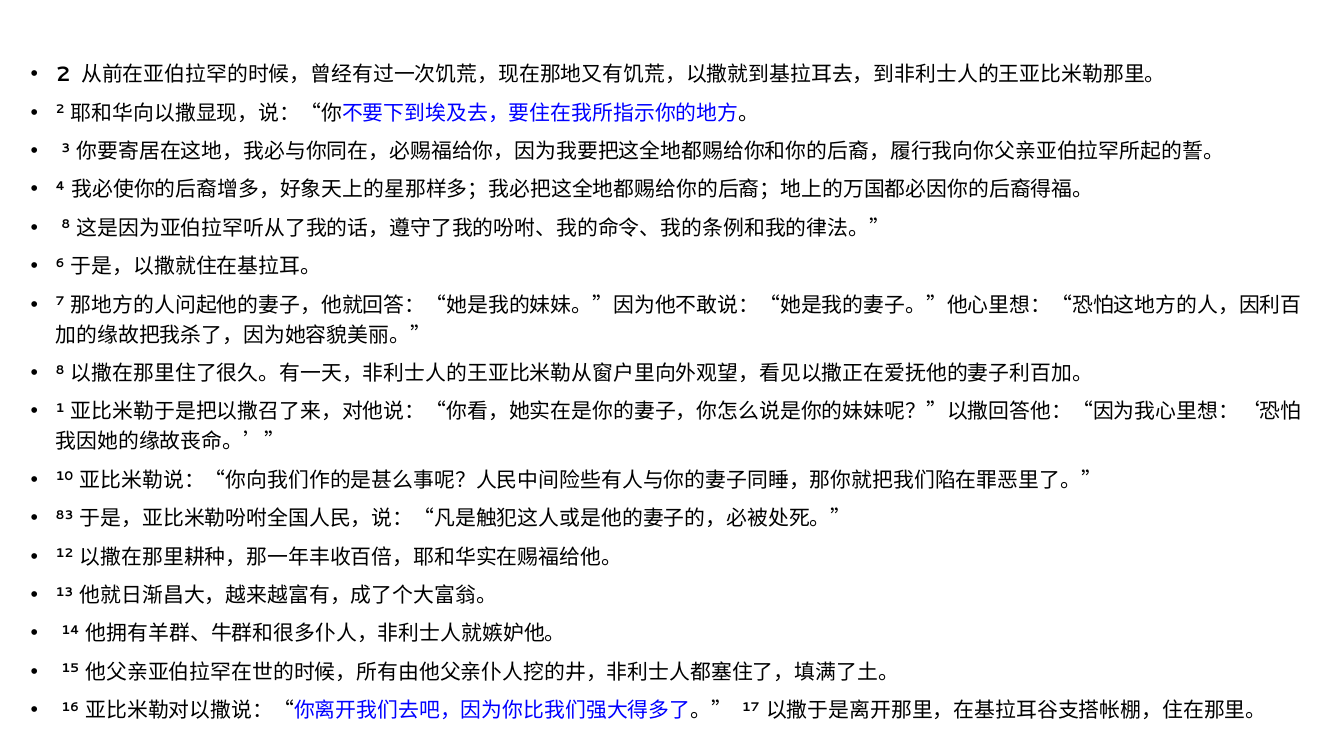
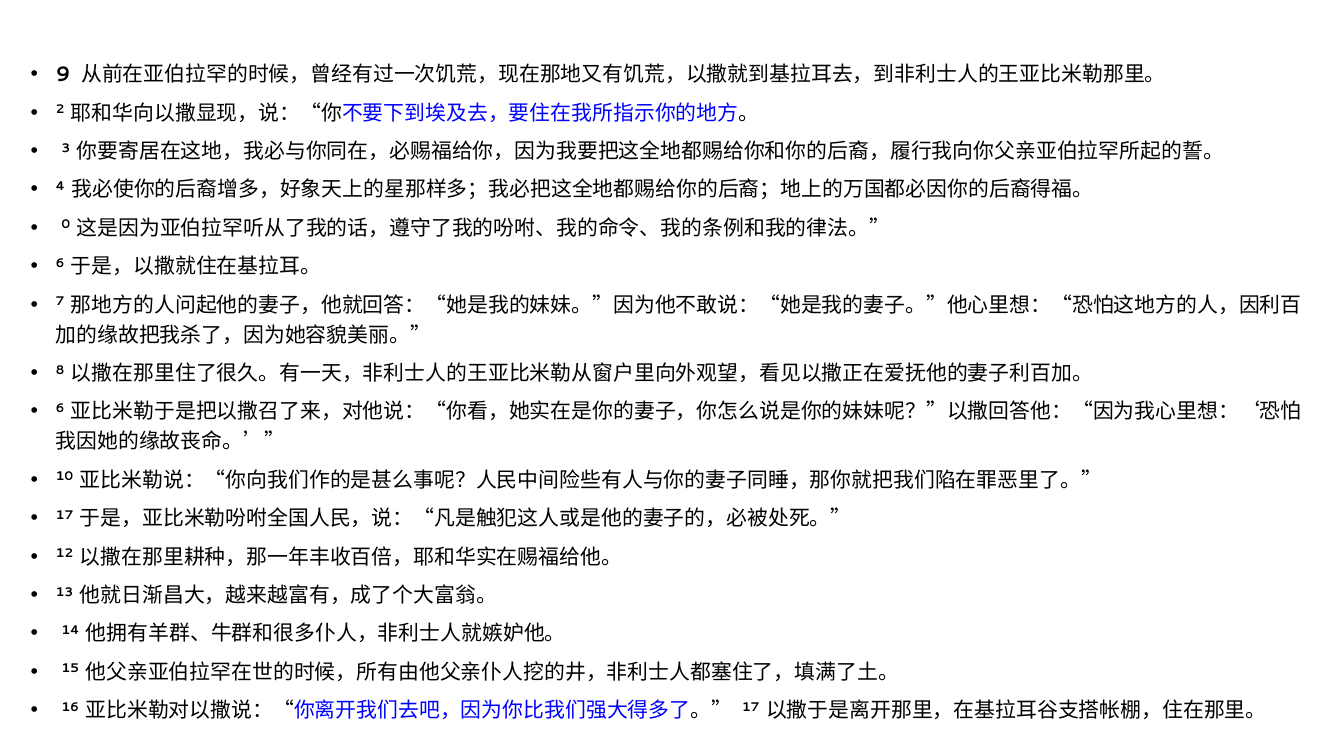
2 at (63, 75): 2 -> 9
8 at (66, 225): 8 -> 0
1 at (60, 408): 1 -> 6
83 at (65, 515): 83 -> 17
